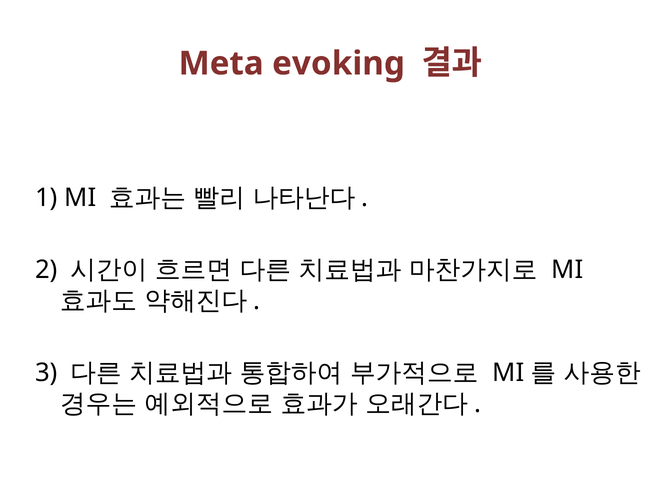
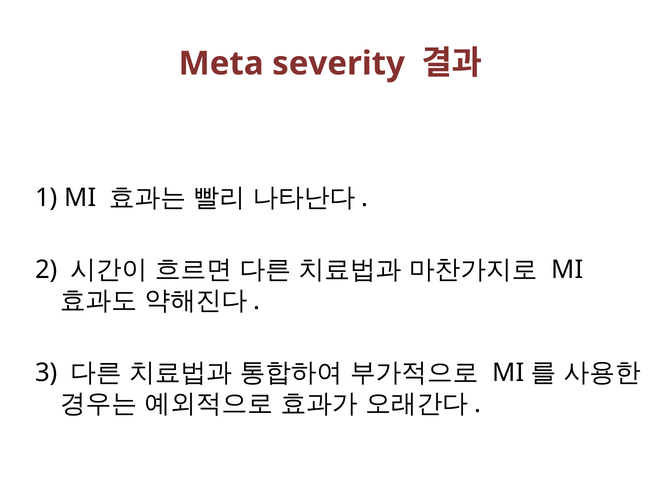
evoking: evoking -> severity
